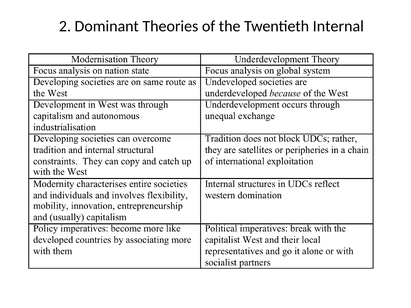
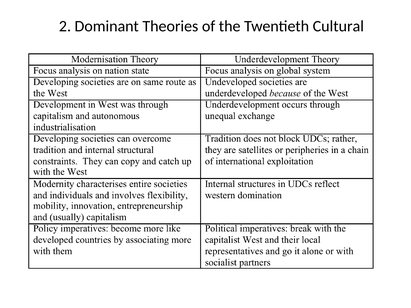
Internal: Internal -> Cultural
